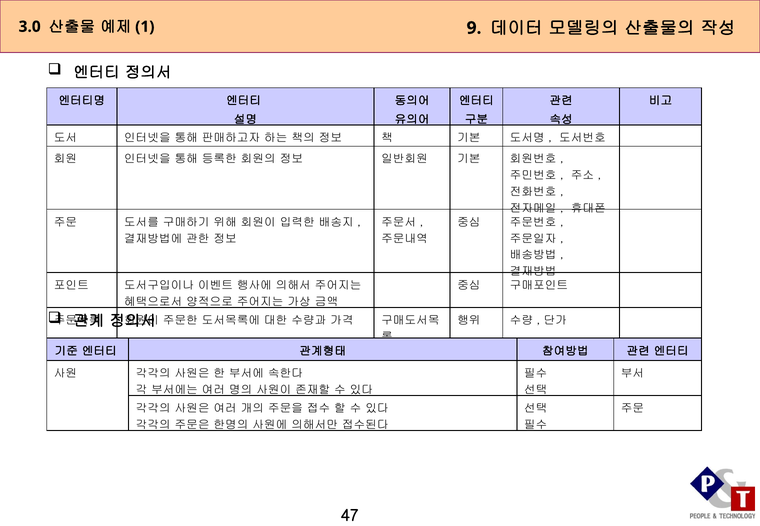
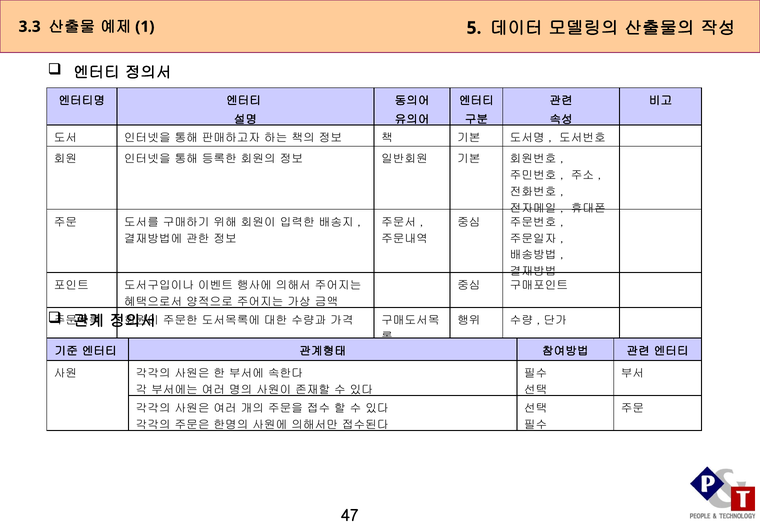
3.0: 3.0 -> 3.3
9: 9 -> 5
